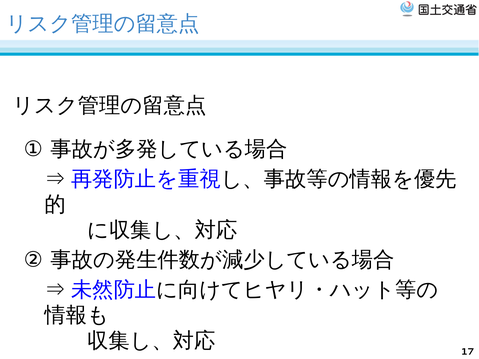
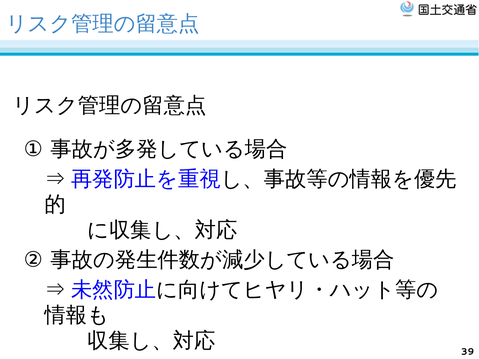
17: 17 -> 39
